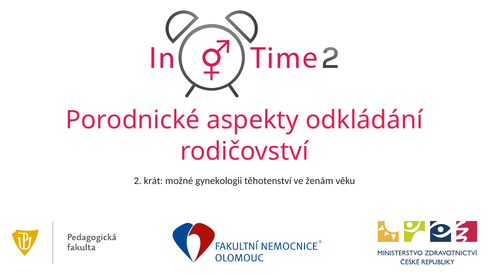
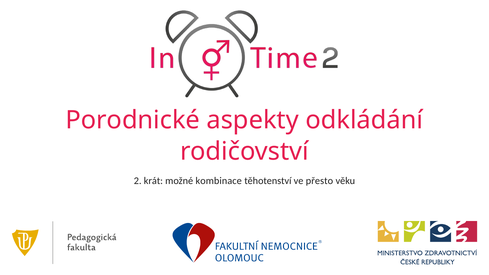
gynekologii: gynekologii -> kombinace
ženám: ženám -> přesto
